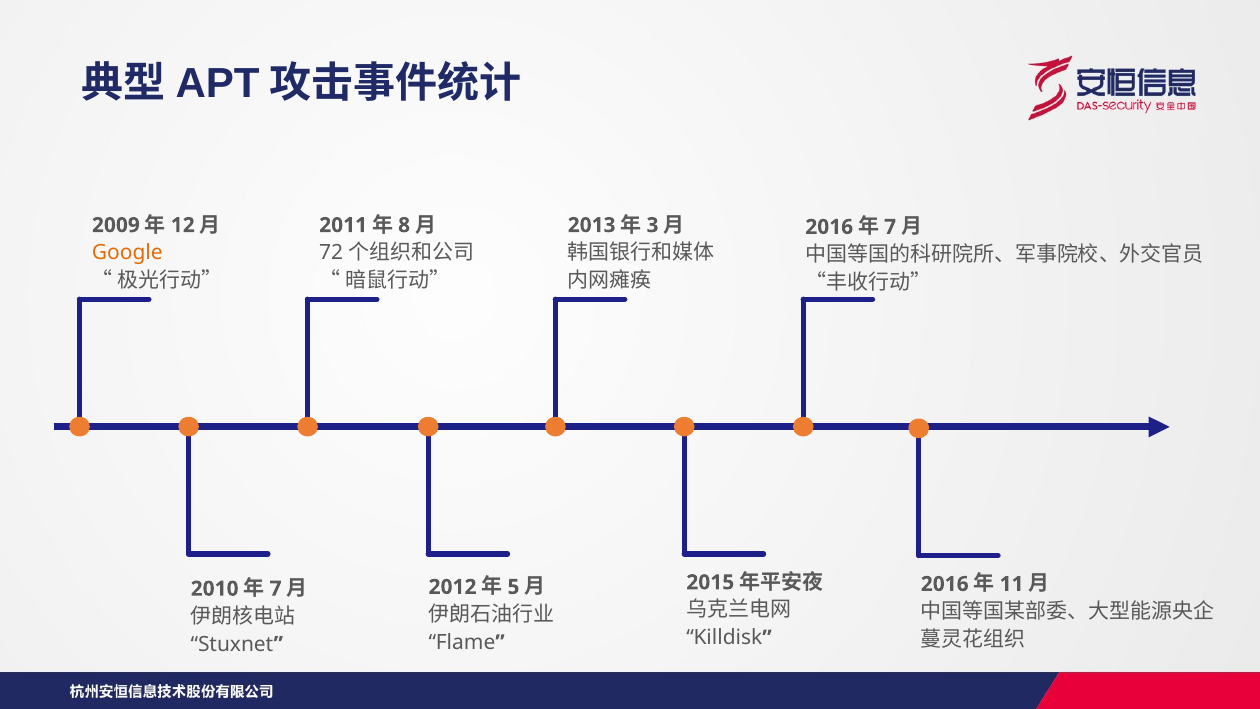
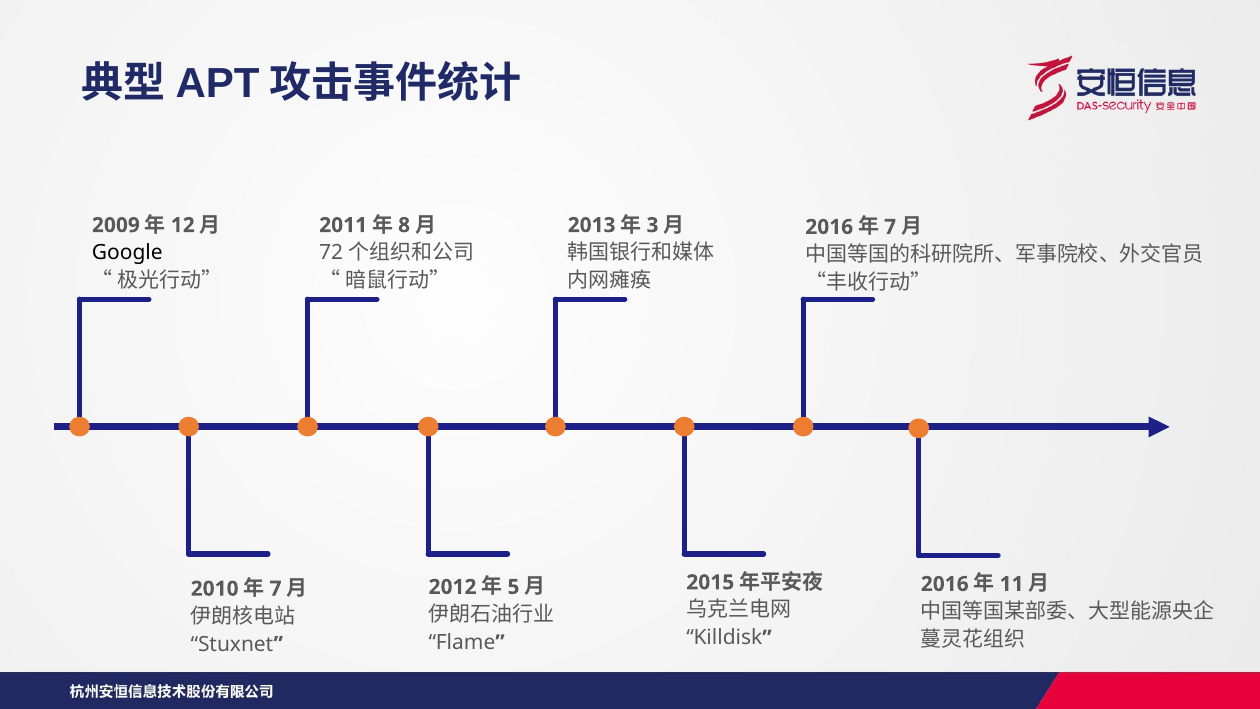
Google colour: orange -> black
